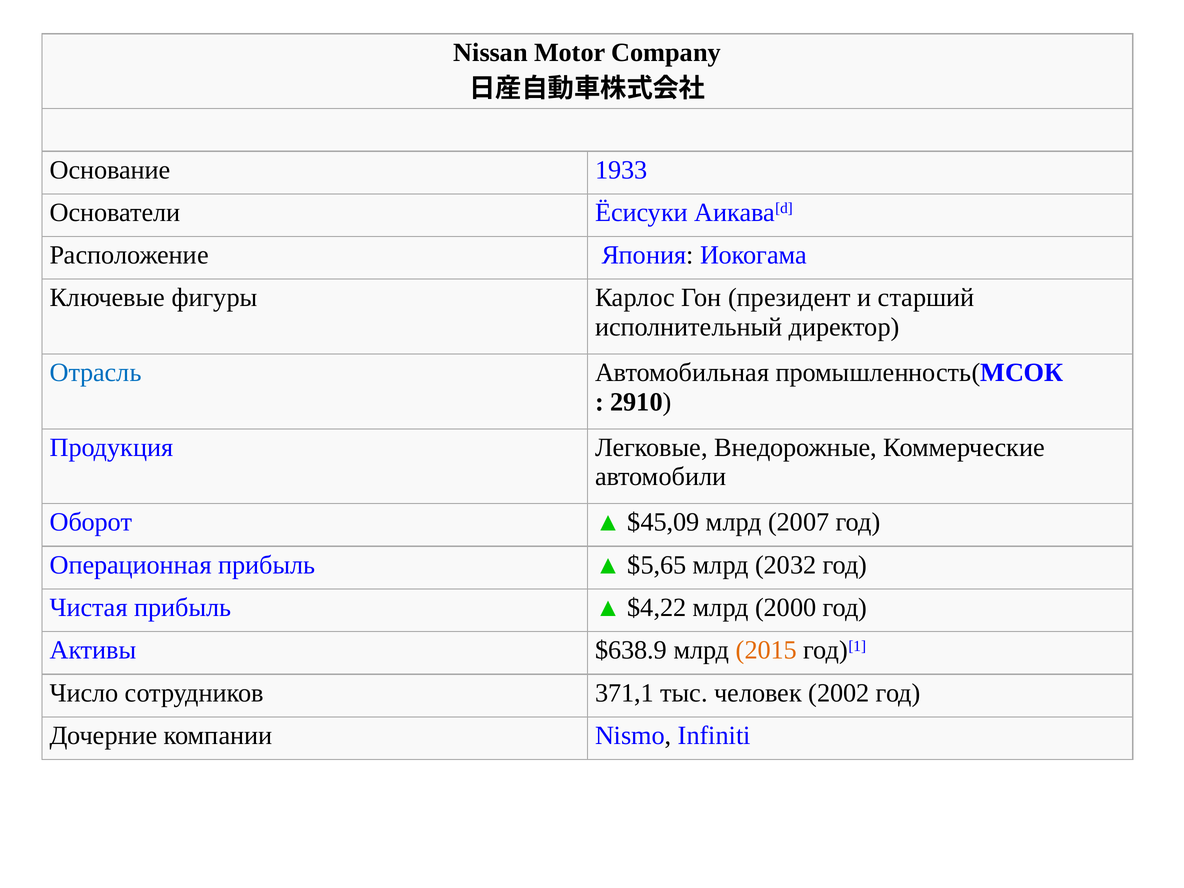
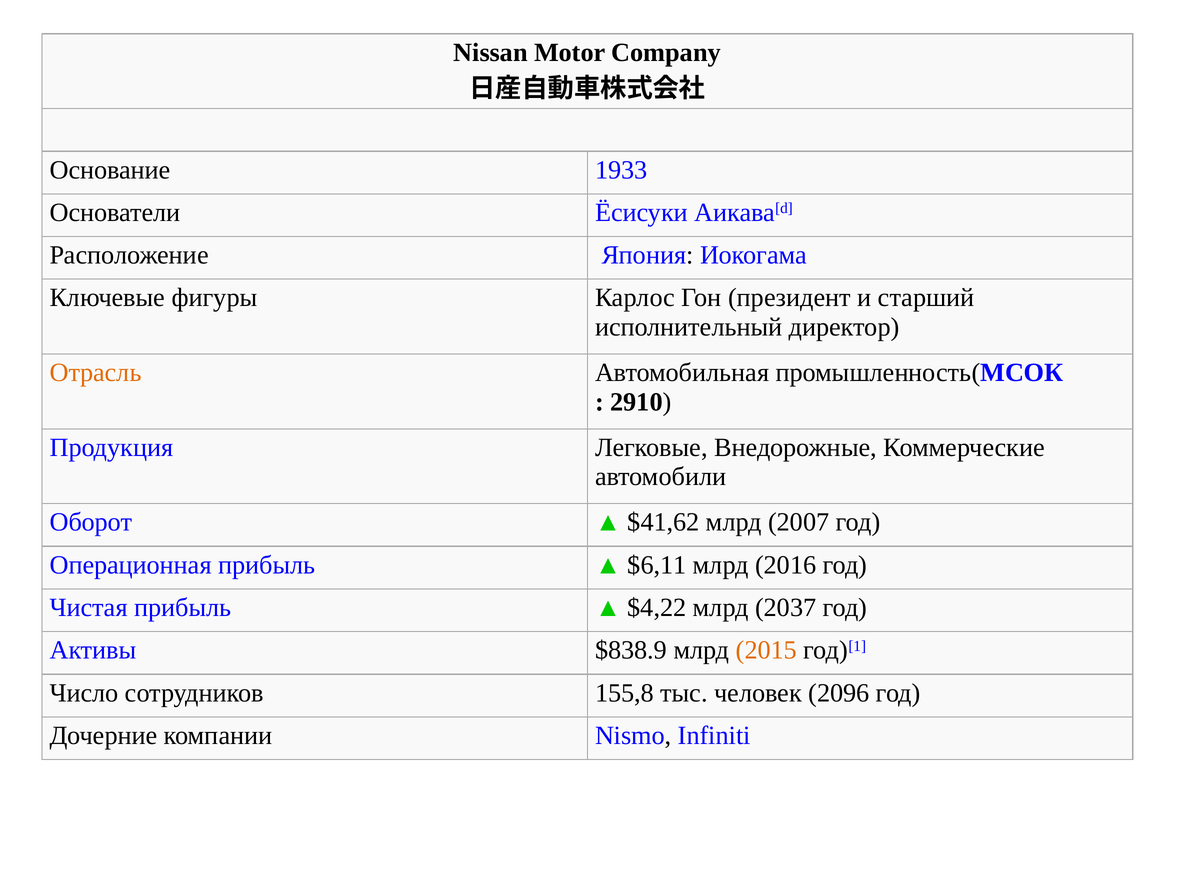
Отрасль colour: blue -> orange
$45,09: $45,09 -> $41,62
$5,65: $5,65 -> $6,11
2032: 2032 -> 2016
2000: 2000 -> 2037
$638.9: $638.9 -> $838.9
371,1: 371,1 -> 155,8
2002: 2002 -> 2096
